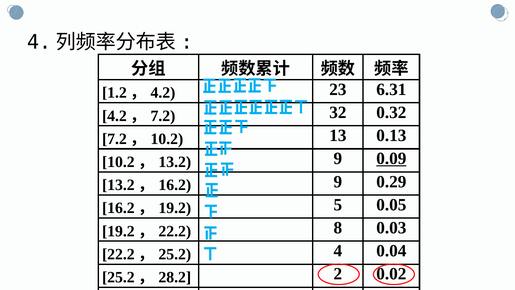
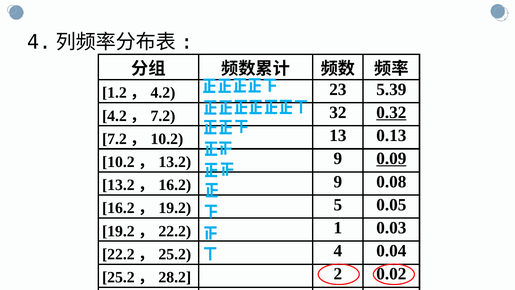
6.31: 6.31 -> 5.39
0.32 underline: none -> present
0.29: 0.29 -> 0.08
8: 8 -> 1
